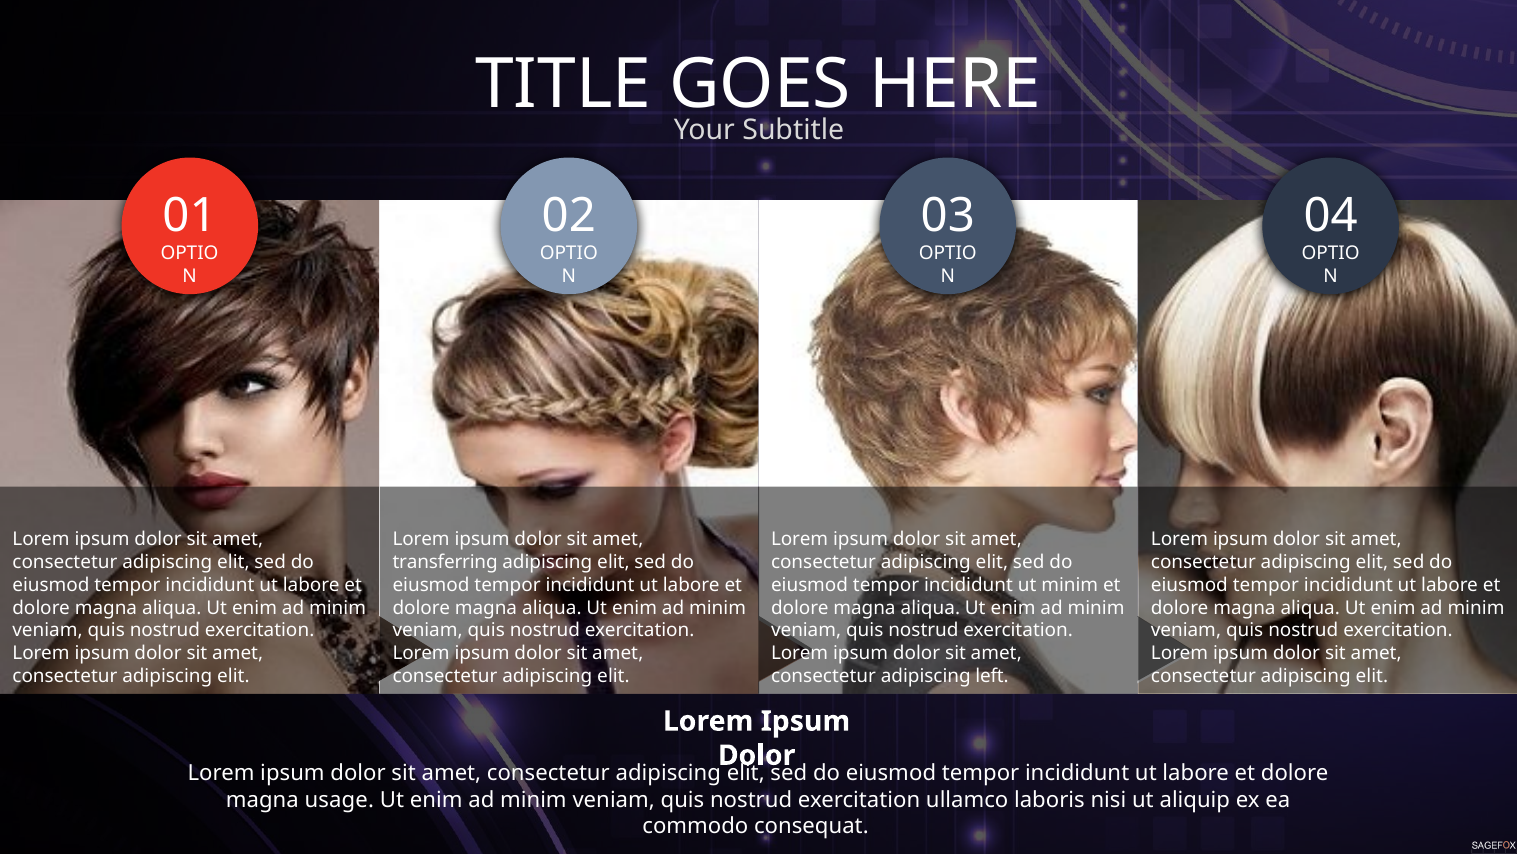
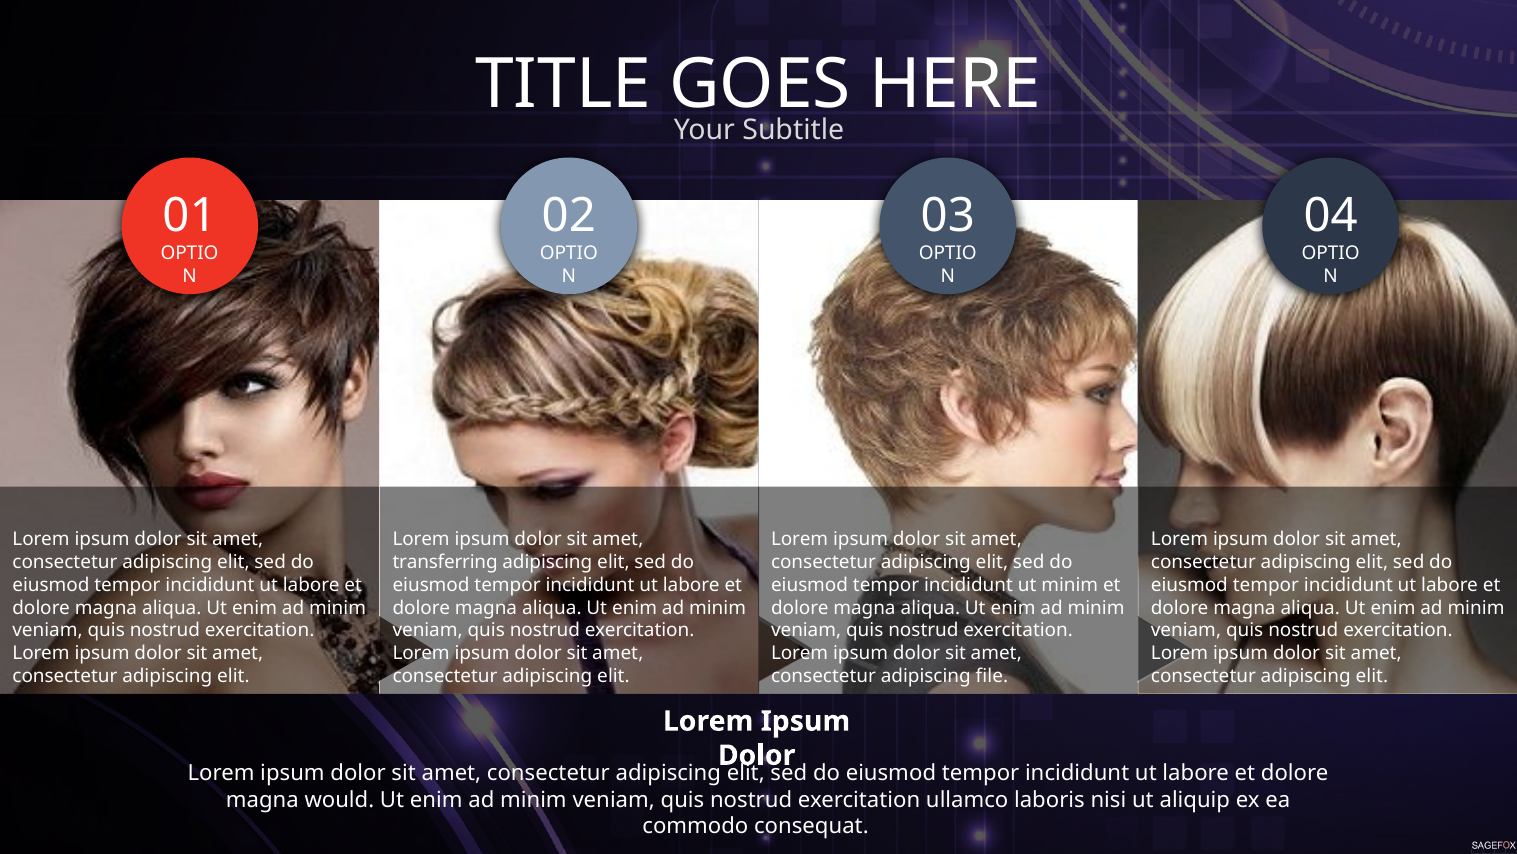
left: left -> file
usage: usage -> would
